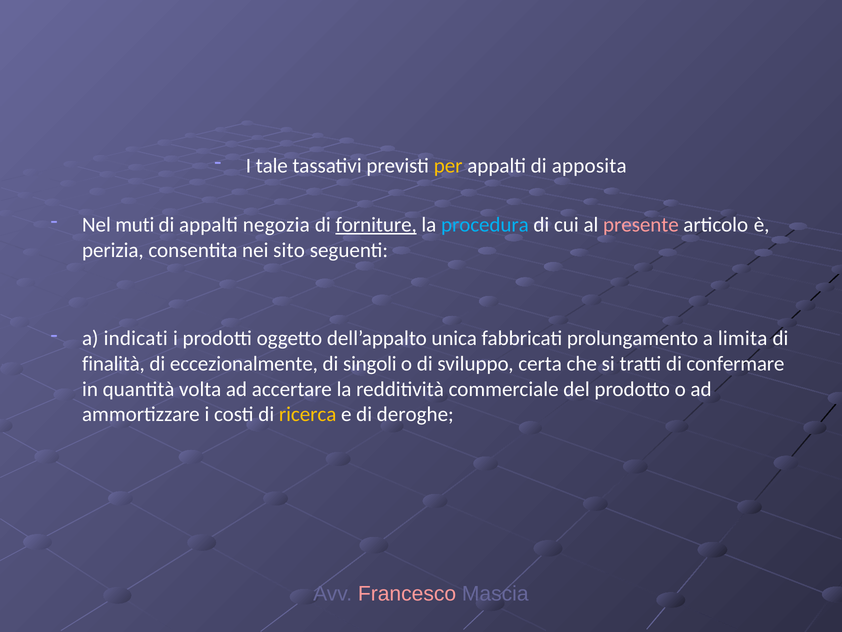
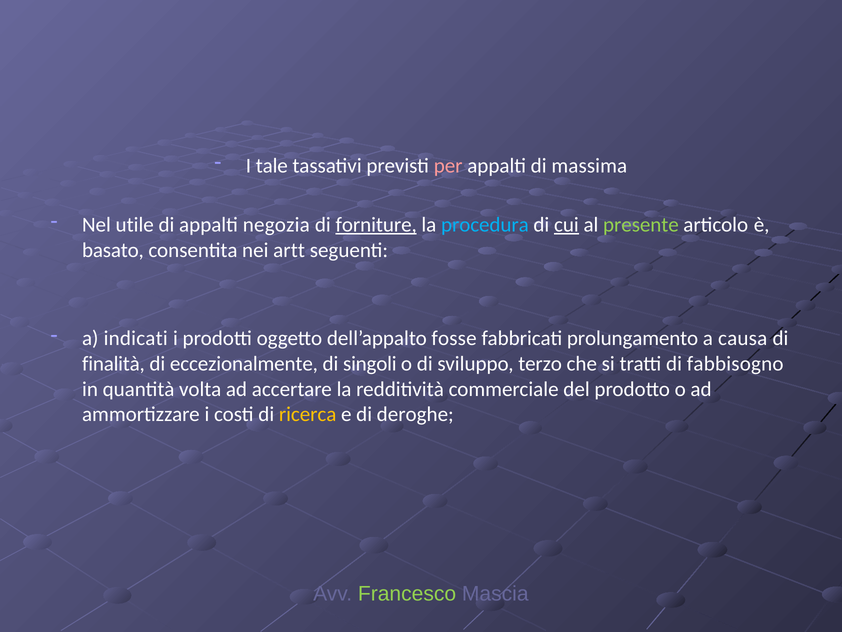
per colour: yellow -> pink
apposita: apposita -> massima
muti: muti -> utile
cui underline: none -> present
presente colour: pink -> light green
perizia: perizia -> basato
sito: sito -> artt
unica: unica -> fosse
limita: limita -> causa
certa: certa -> terzo
confermare: confermare -> fabbisogno
Francesco colour: pink -> light green
